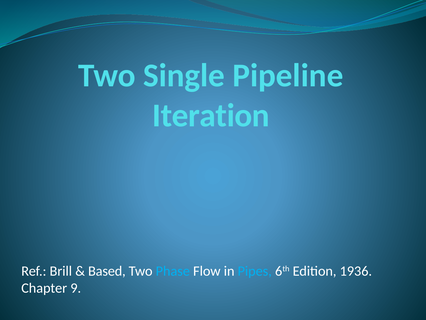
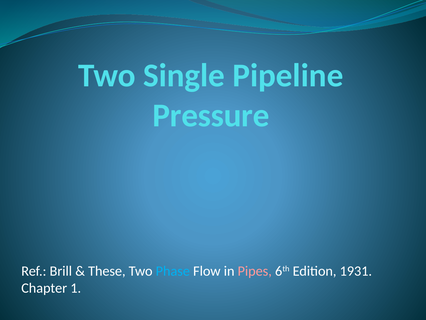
Iteration: Iteration -> Pressure
Based: Based -> These
Pipes colour: light blue -> pink
1936: 1936 -> 1931
9: 9 -> 1
